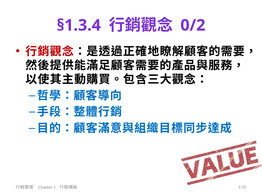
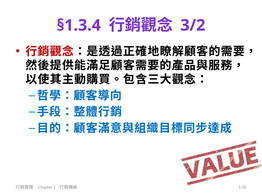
0/2: 0/2 -> 3/2
